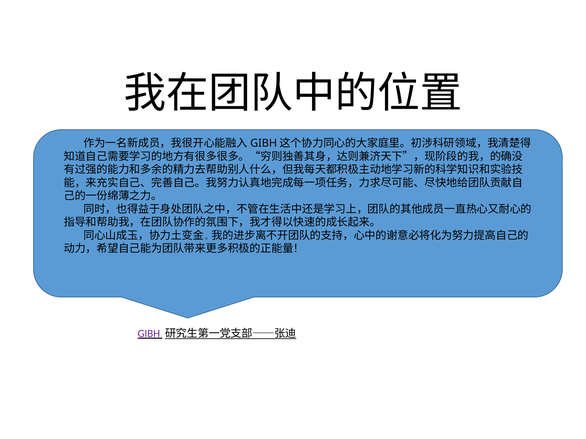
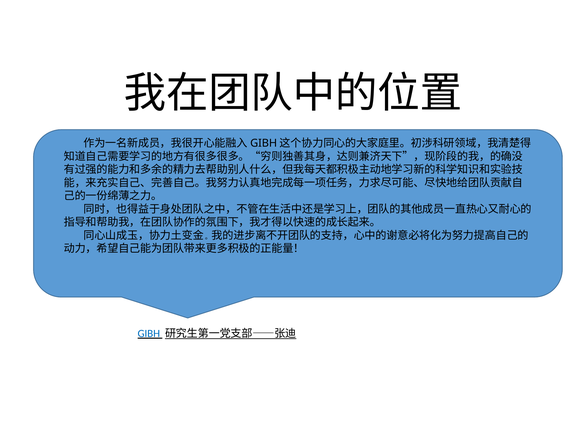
GIBH colour: purple -> blue
